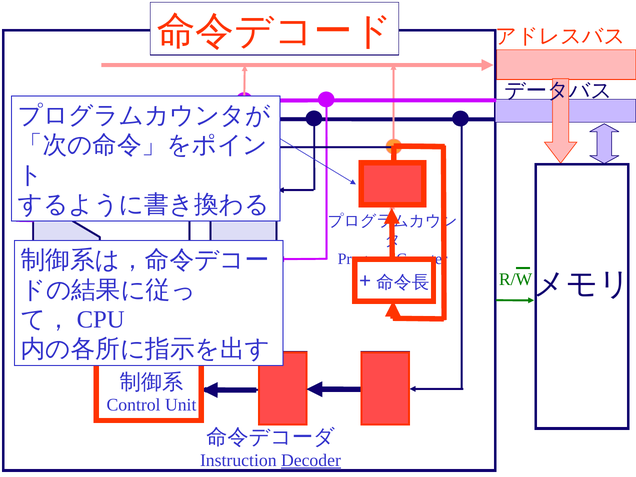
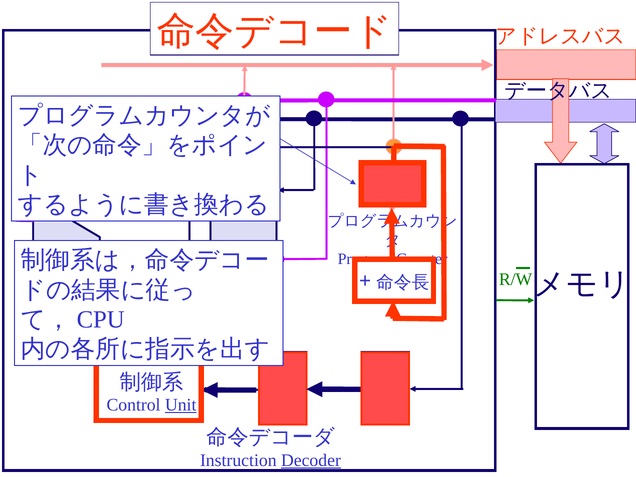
Unit underline: none -> present
